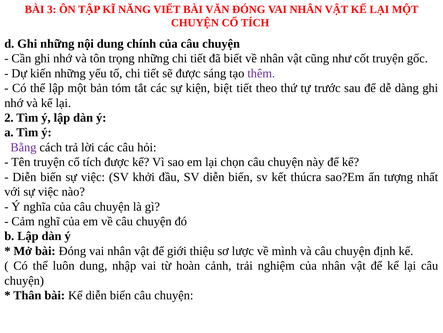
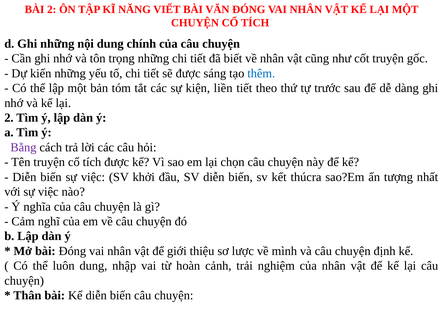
BÀI 3: 3 -> 2
thêm colour: purple -> blue
biệt: biệt -> liền
